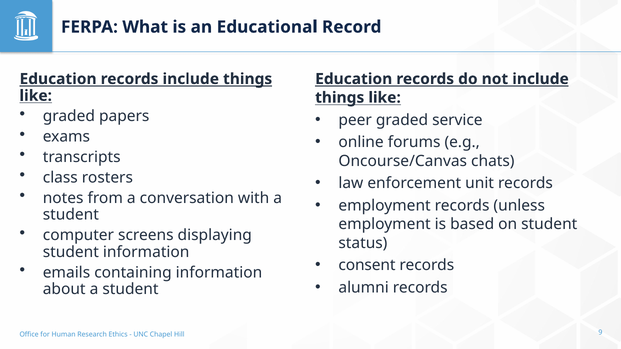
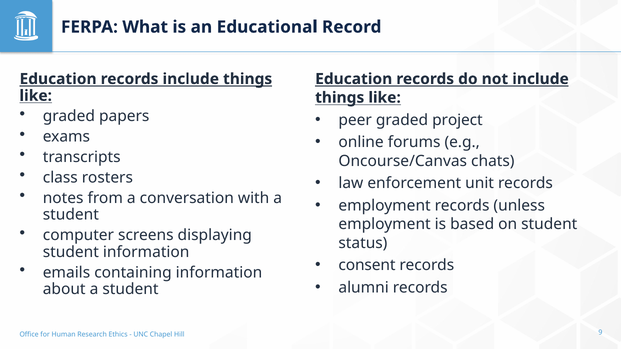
service: service -> project
